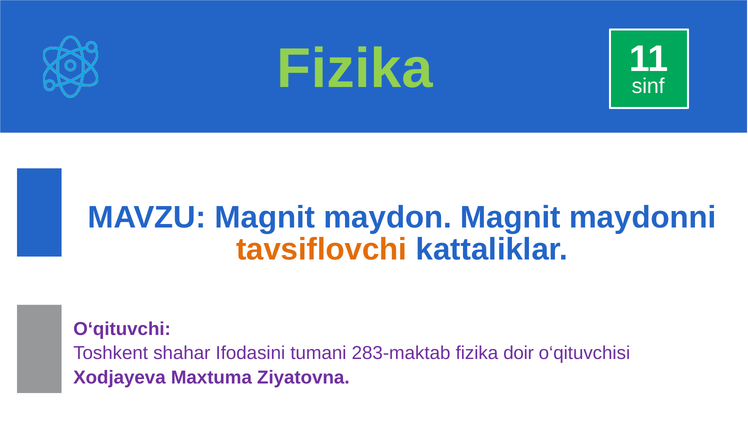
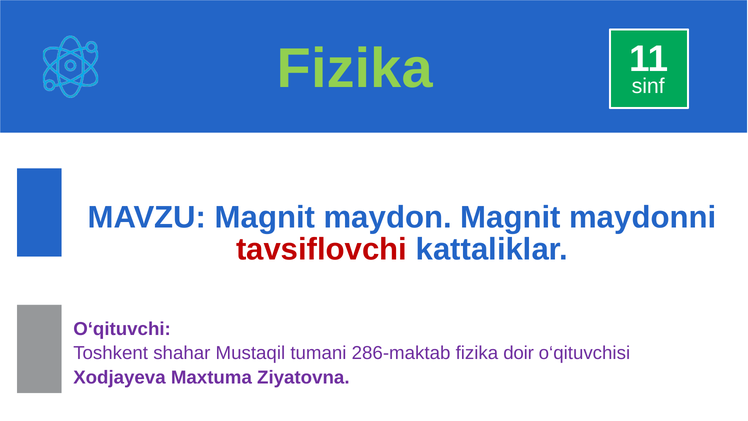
tavsiflovchi colour: orange -> red
Ifodasini: Ifodasini -> Mustaqil
283-maktab: 283-maktab -> 286-maktab
